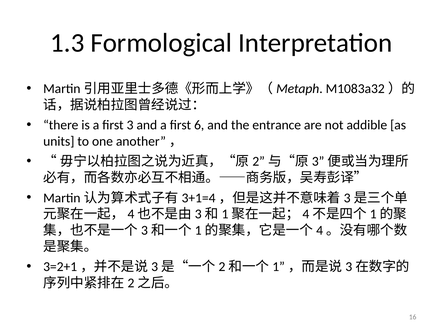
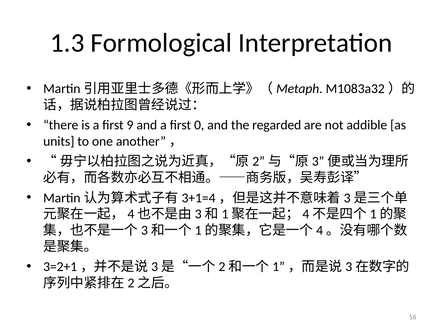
3: 3 -> 9
6: 6 -> 0
entrance: entrance -> regarded
